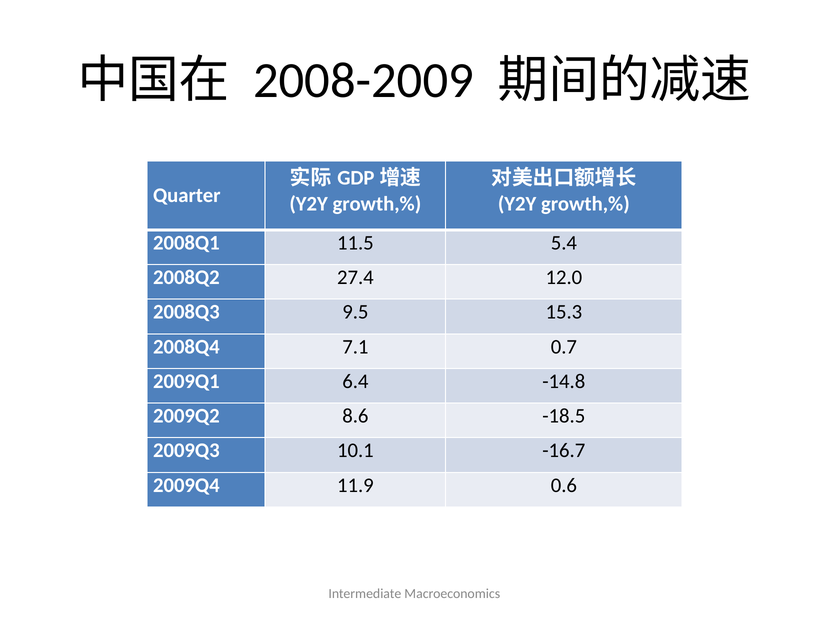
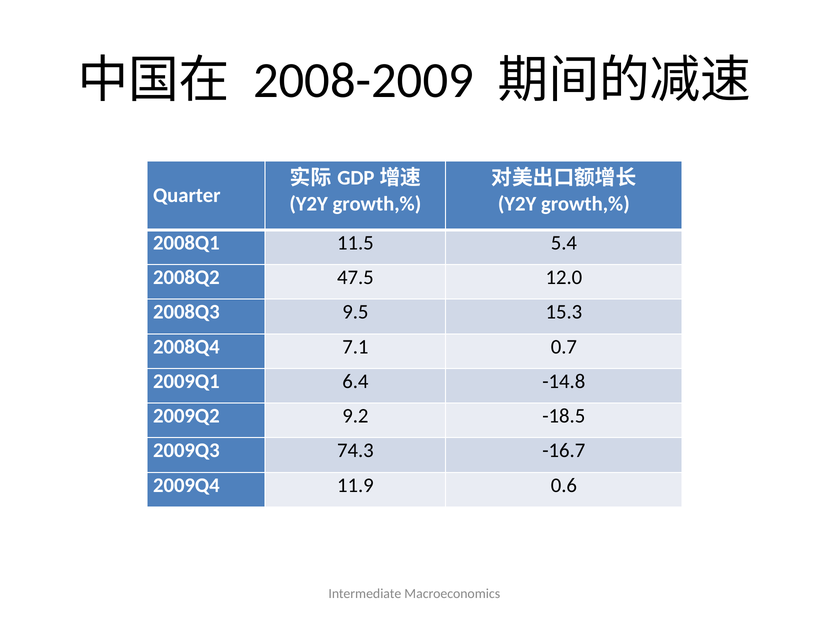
27.4: 27.4 -> 47.5
8.6: 8.6 -> 9.2
10.1: 10.1 -> 74.3
